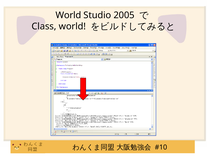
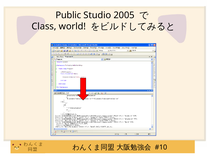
World at (68, 15): World -> Public
